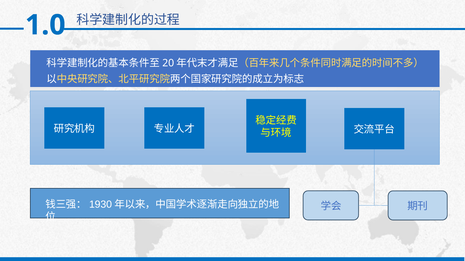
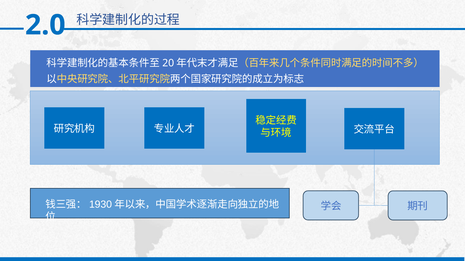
1.0: 1.0 -> 2.0
